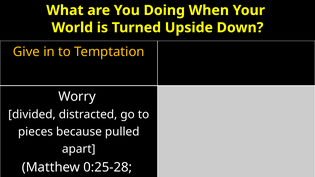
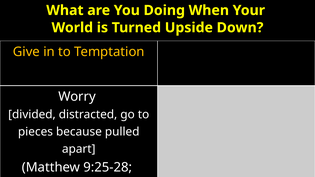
0:25-28: 0:25-28 -> 9:25-28
